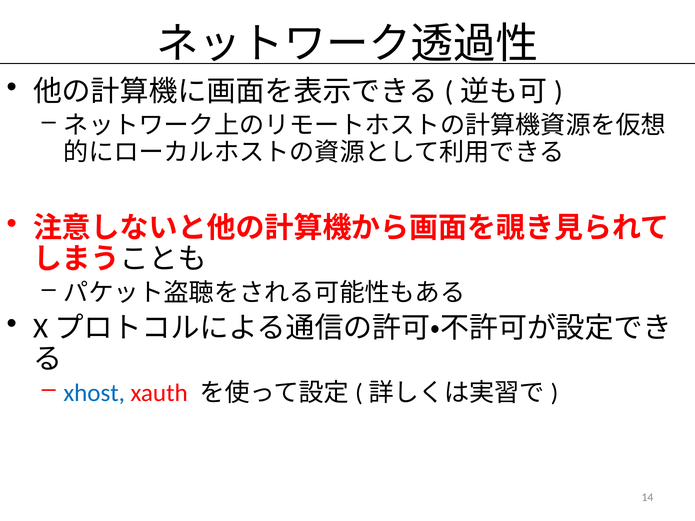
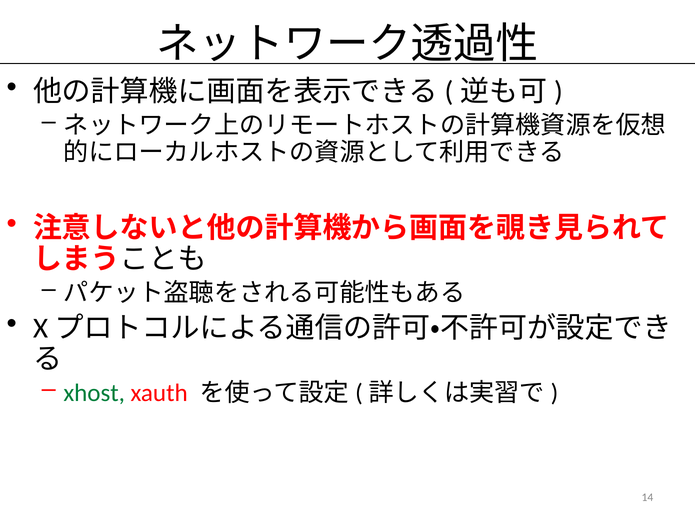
xhost colour: blue -> green
